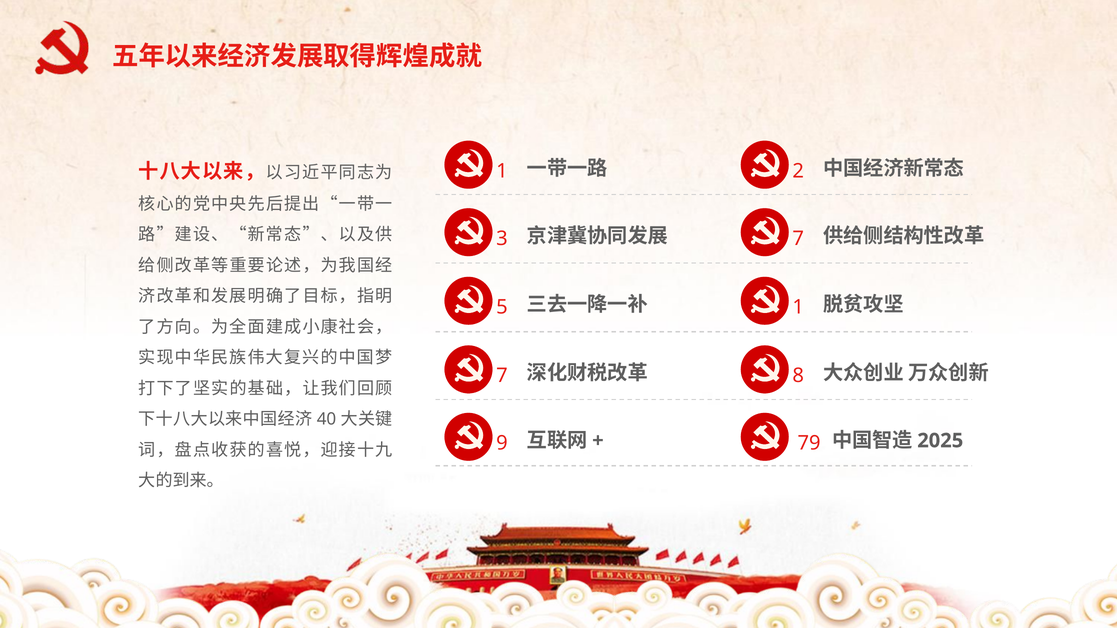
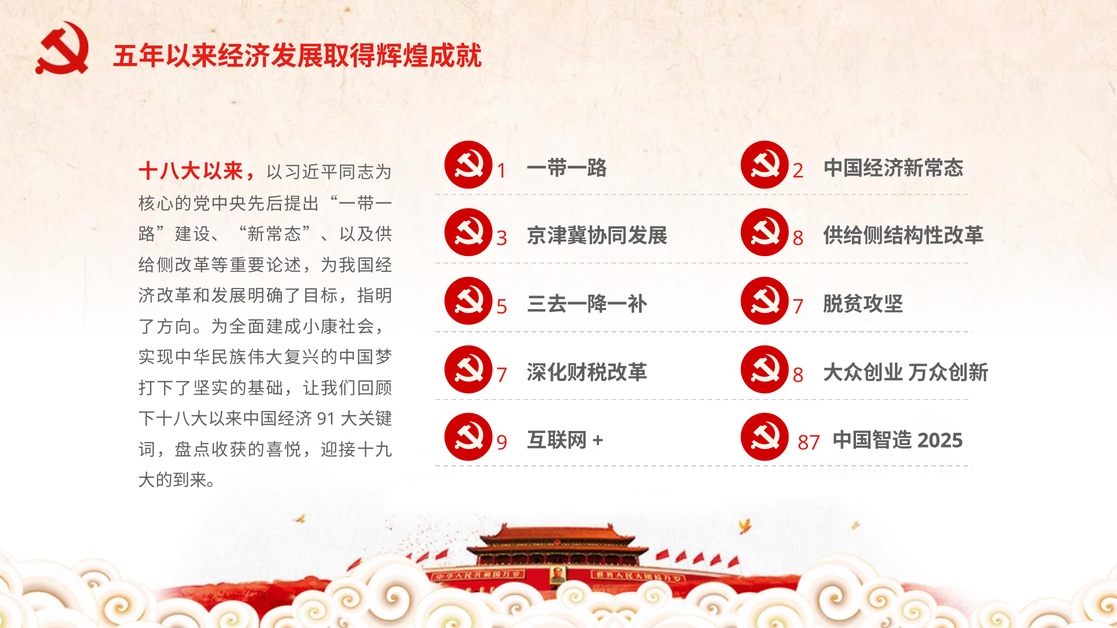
7 at (798, 239): 7 -> 8
1 at (798, 307): 1 -> 7
40: 40 -> 91
79: 79 -> 87
